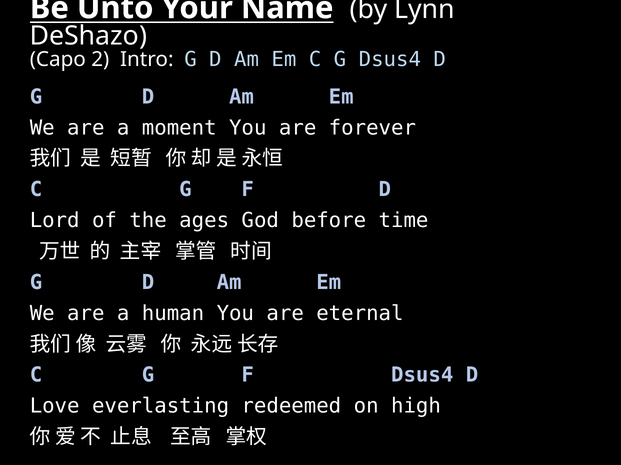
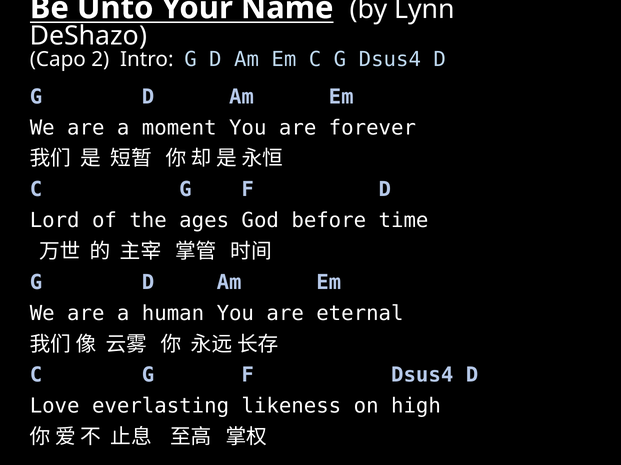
redeemed: redeemed -> likeness
